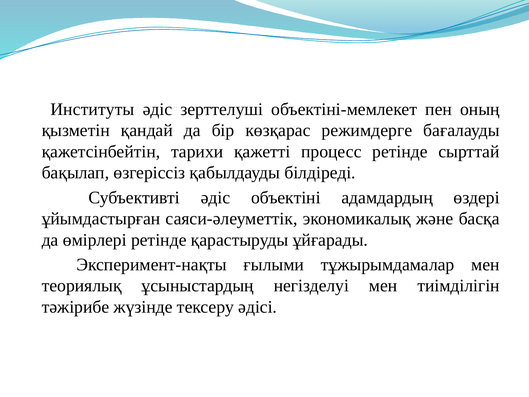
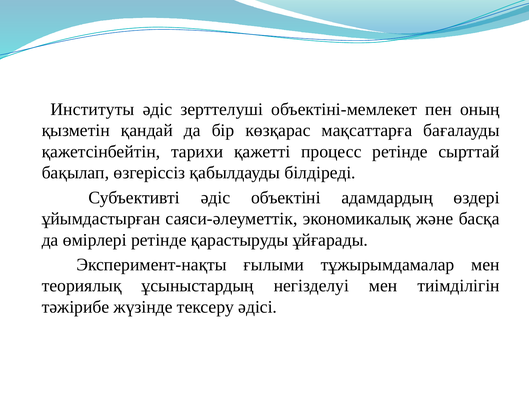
режимдерге: режимдерге -> мақсаттарға
